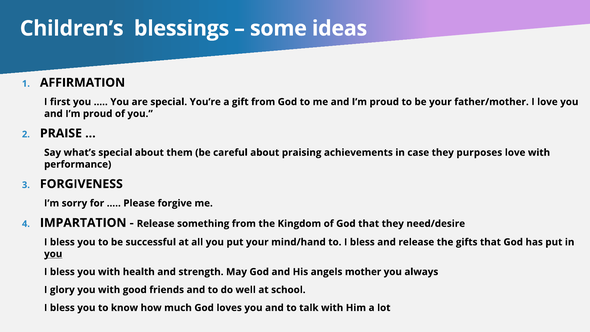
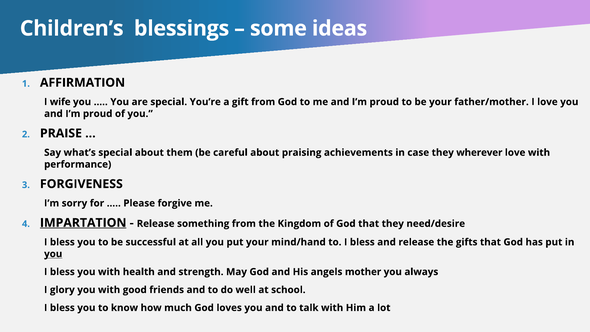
first: first -> wife
purposes: purposes -> wherever
IMPARTATION underline: none -> present
